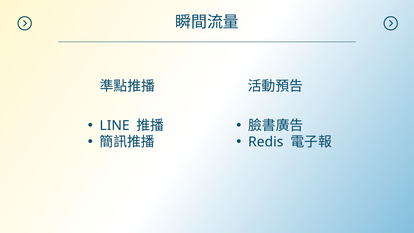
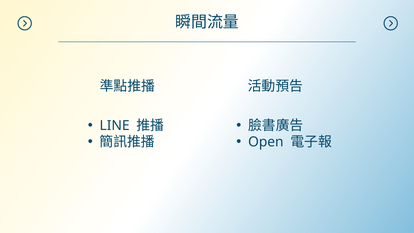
Redis: Redis -> Open
